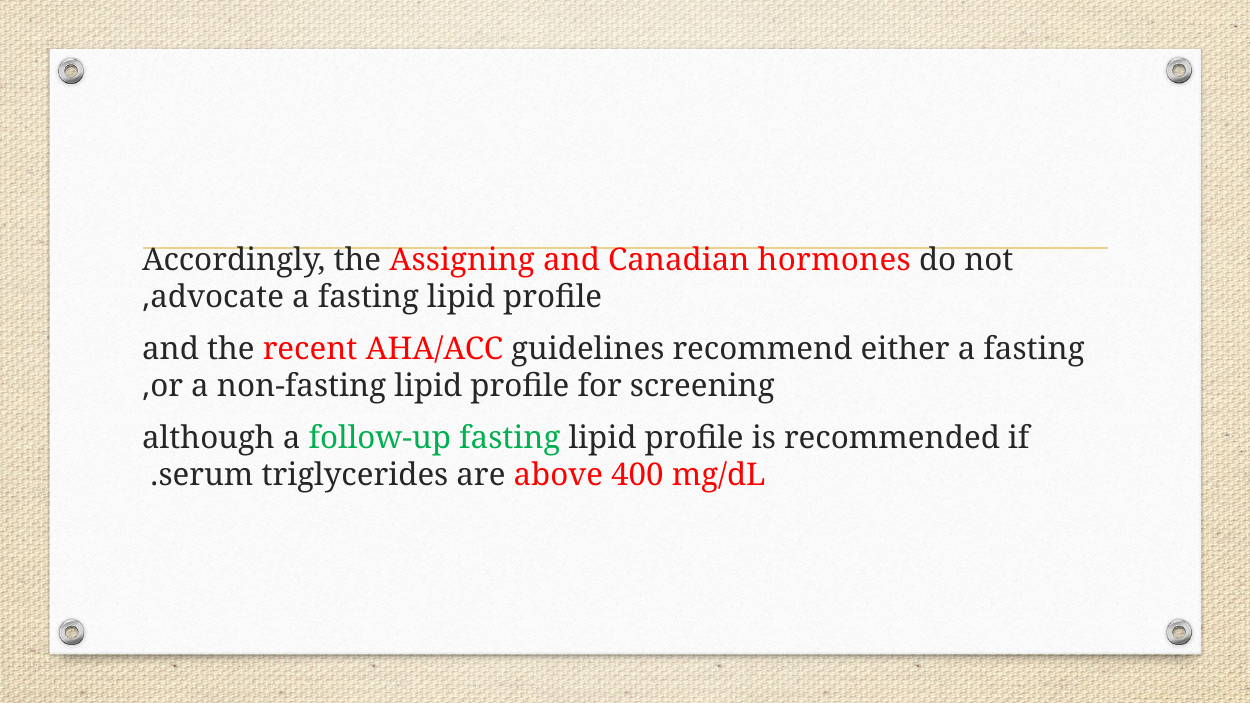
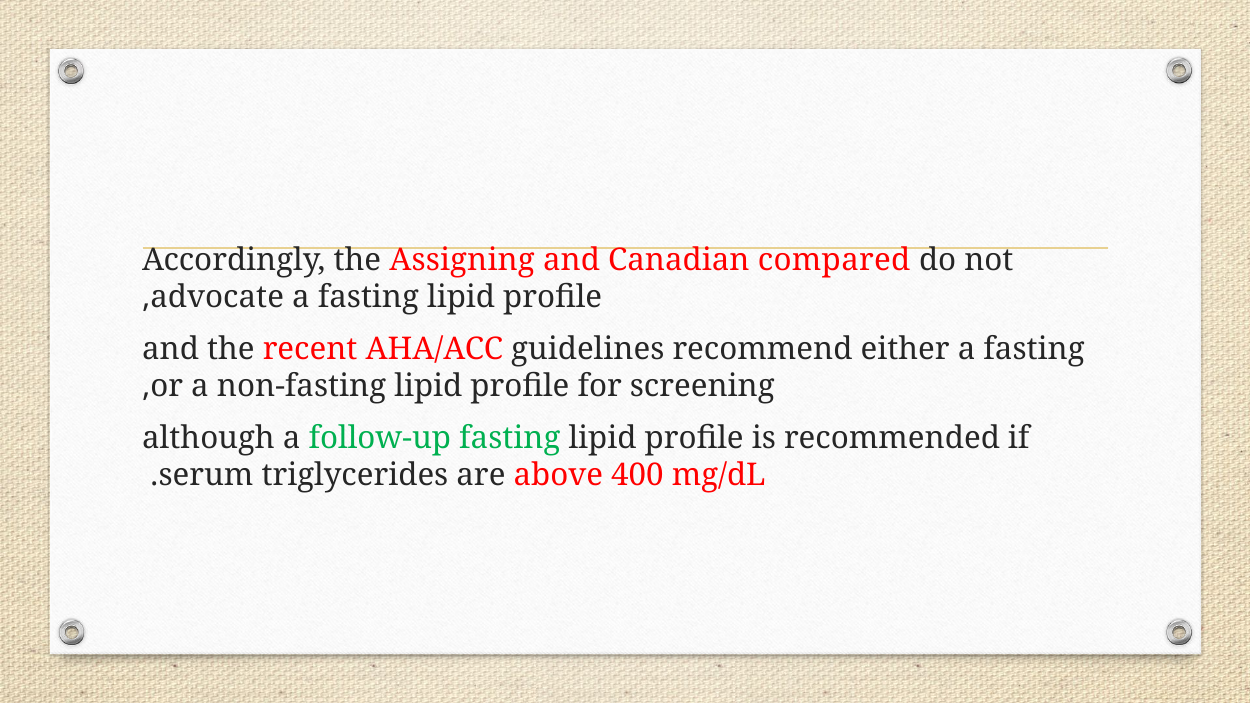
hormones: hormones -> compared
